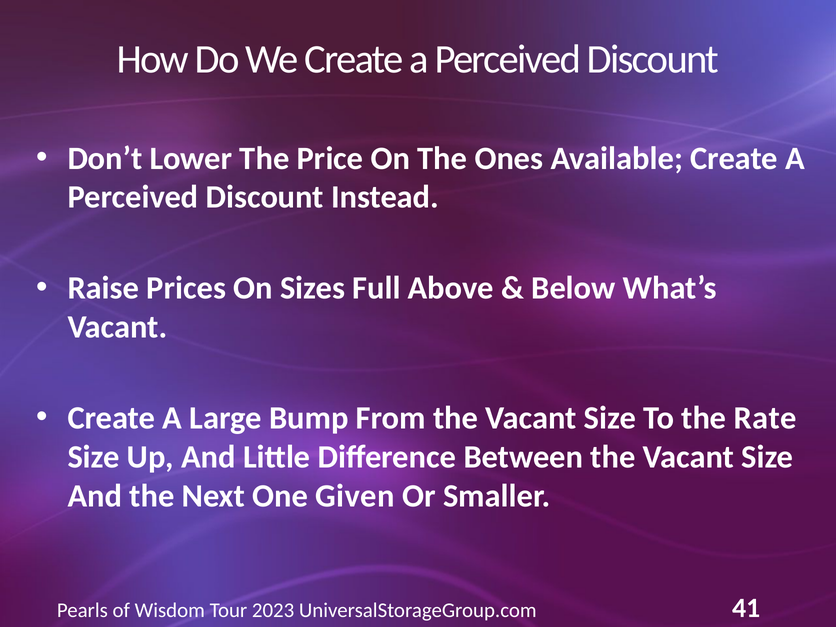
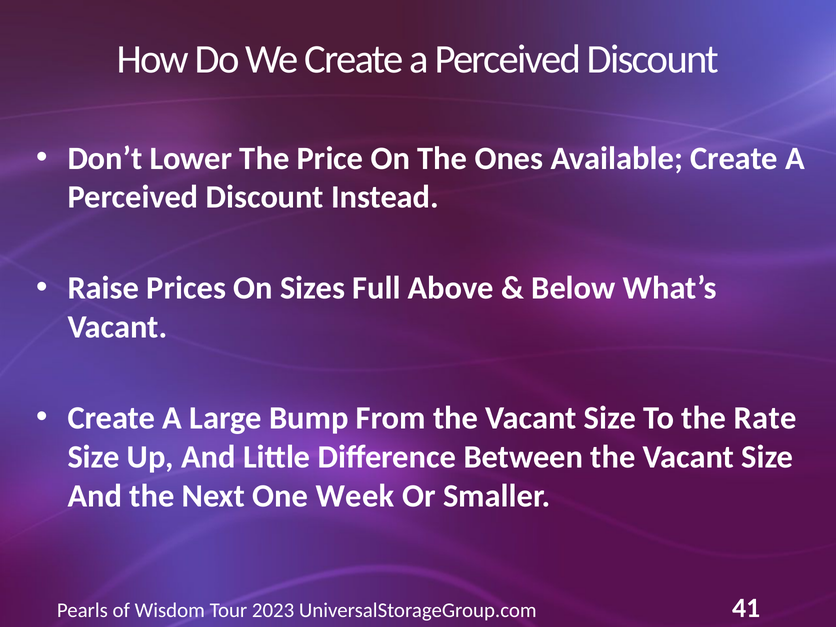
Given: Given -> Week
